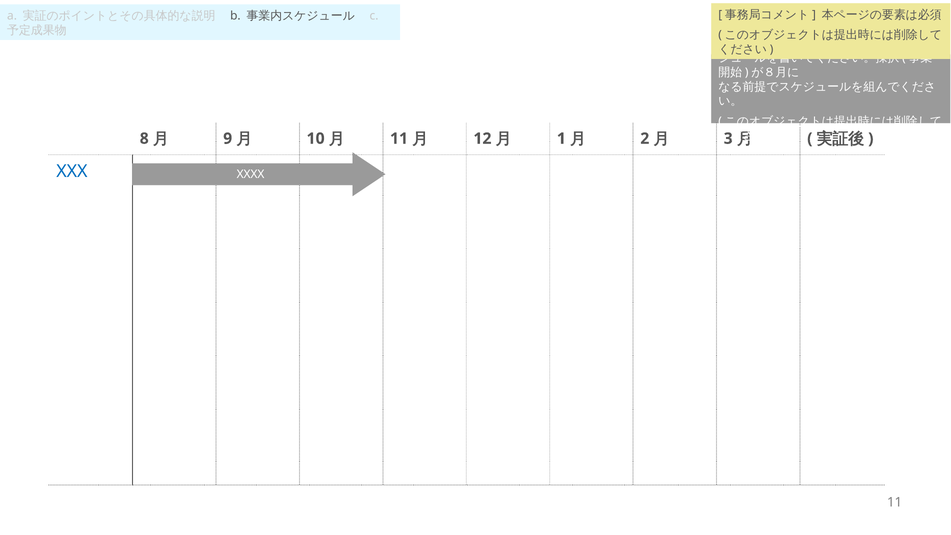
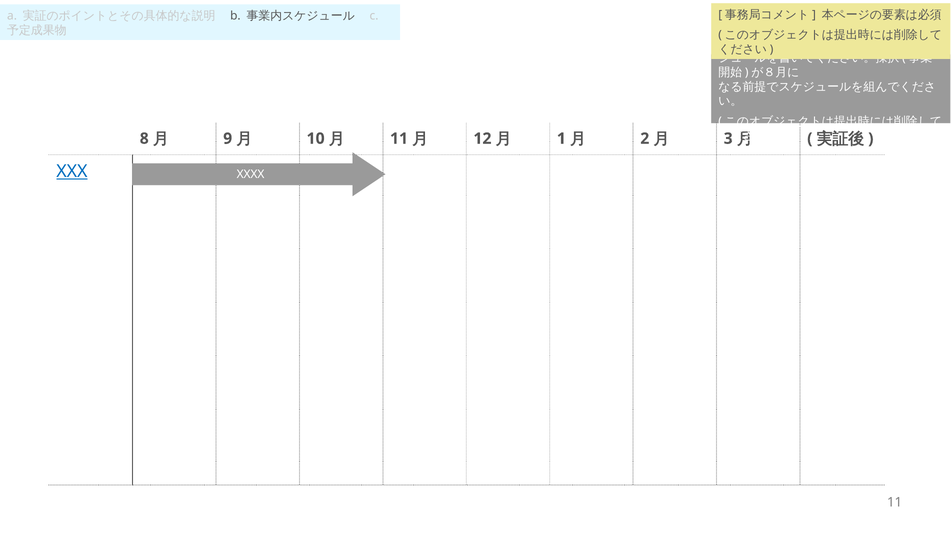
XXX underline: none -> present
